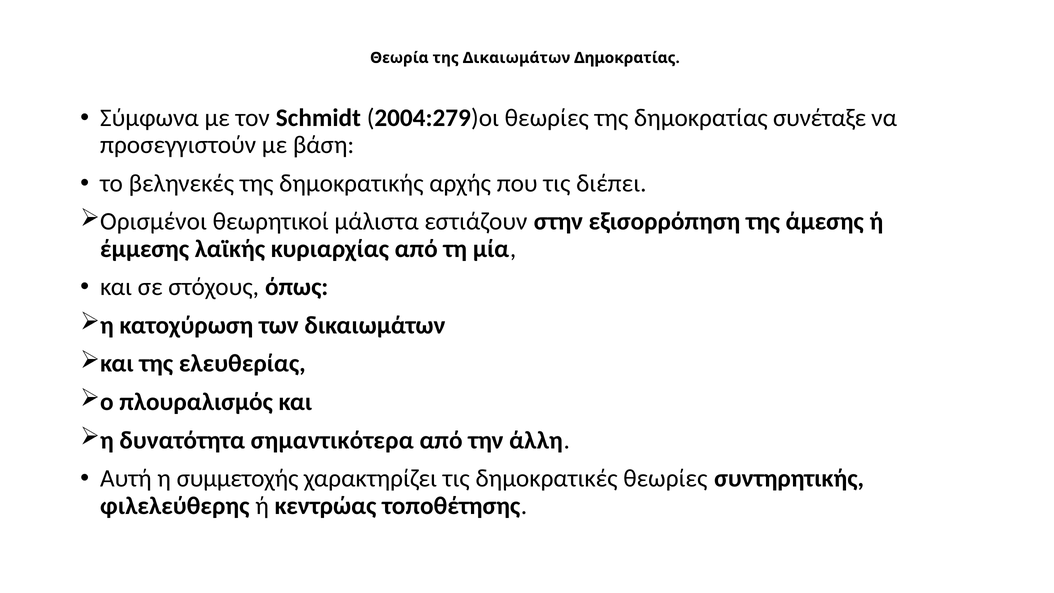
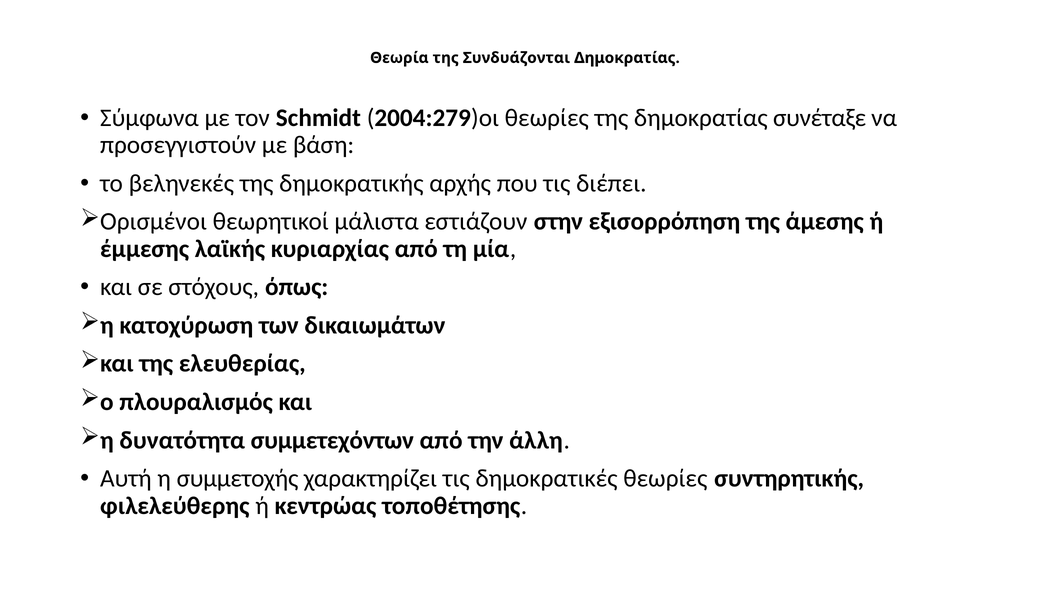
της Δικαιωμάτων: Δικαιωμάτων -> Συνδυάζονται
σημαντικότερα: σημαντικότερα -> συμμετεχόντων
